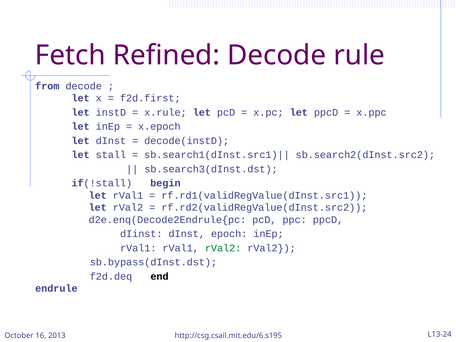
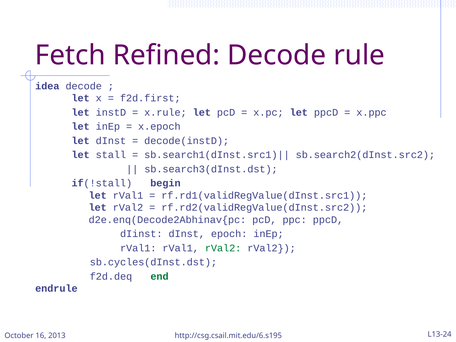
from: from -> idea
d2e.enq(Decode2Endrule{pc: d2e.enq(Decode2Endrule{pc -> d2e.enq(Decode2Abhinav{pc
sb.bypass(dInst.dst: sb.bypass(dInst.dst -> sb.cycles(dInst.dst
end colour: black -> green
